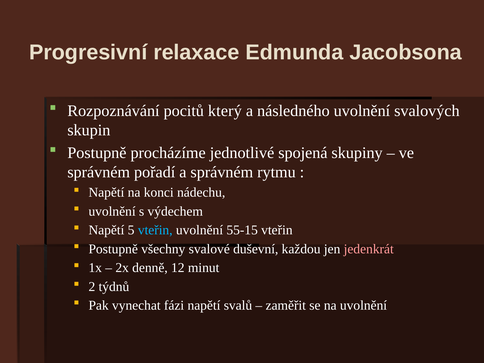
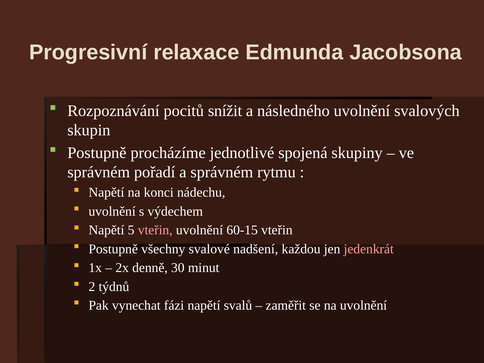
který: který -> snížit
vteřin at (155, 230) colour: light blue -> pink
55-15: 55-15 -> 60-15
duševní: duševní -> nadšení
12: 12 -> 30
